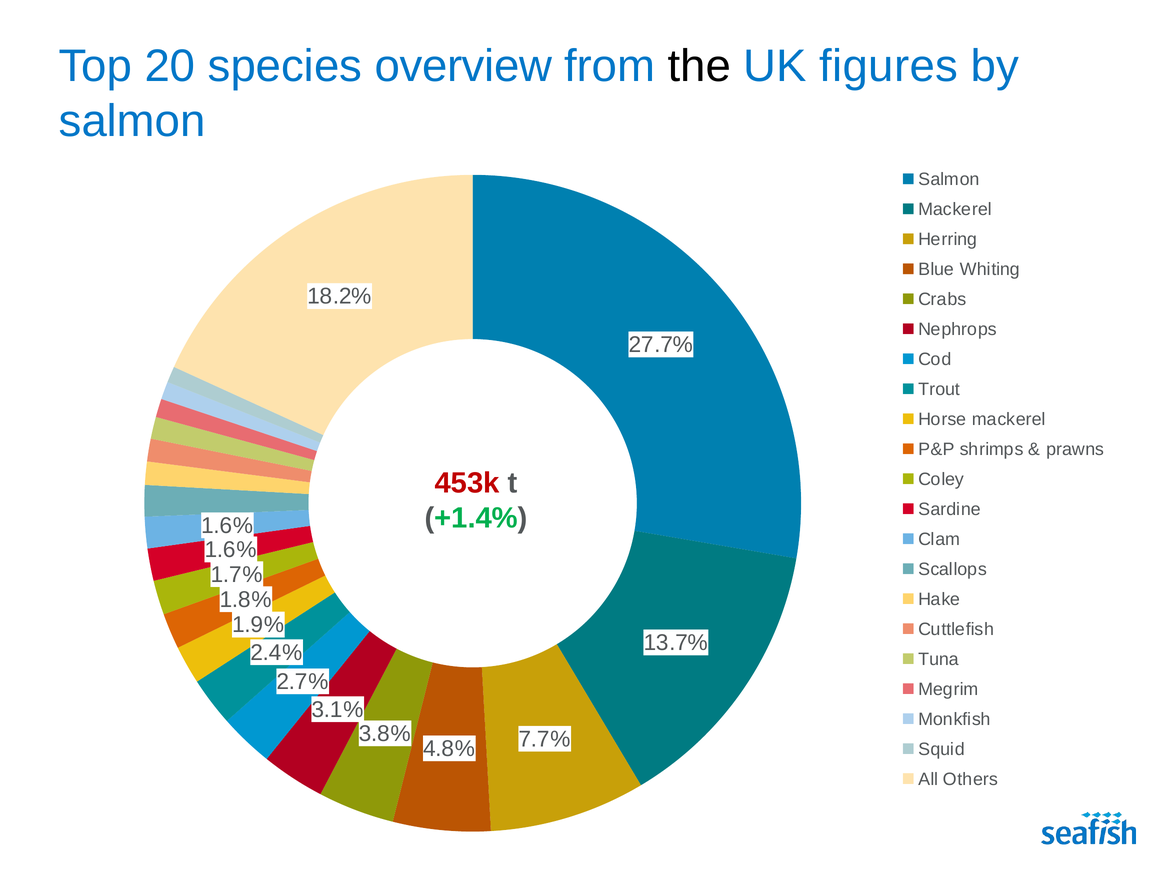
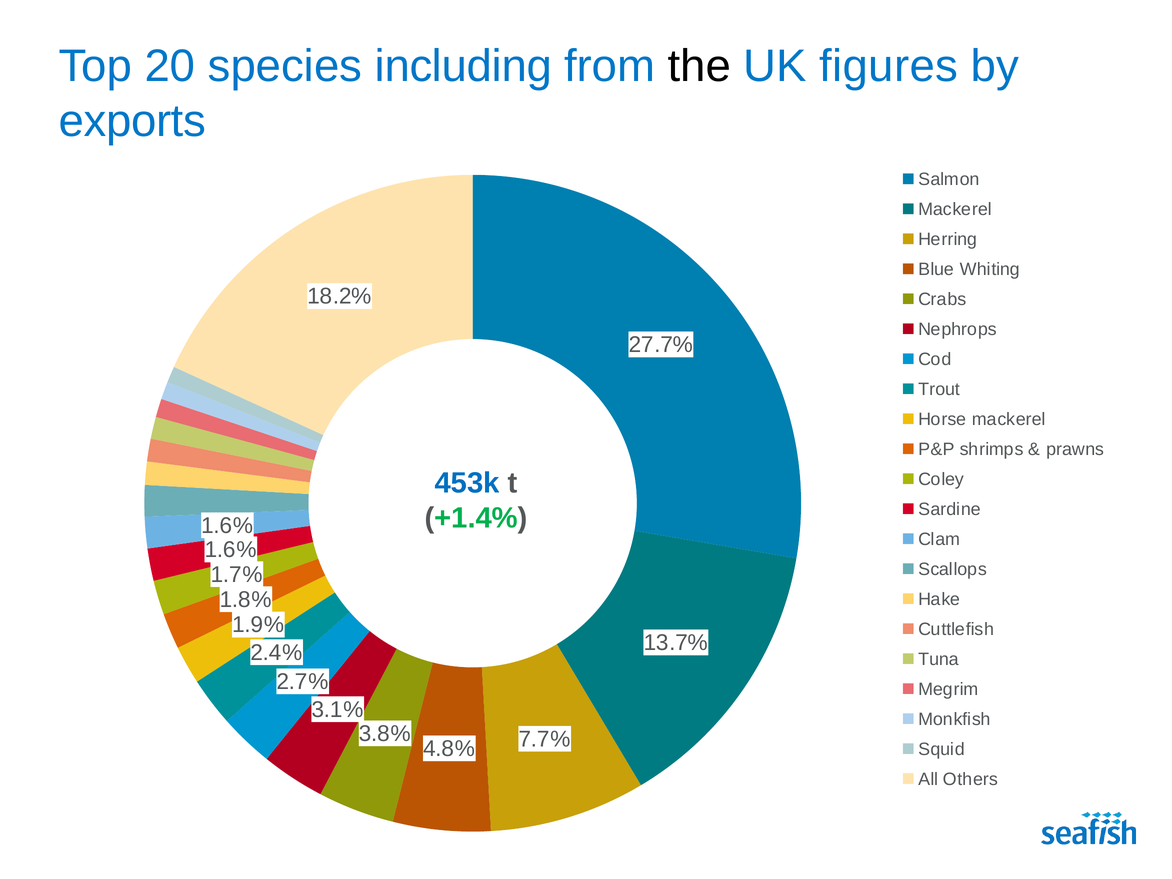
overview: overview -> including
salmon at (132, 121): salmon -> exports
453k colour: red -> blue
